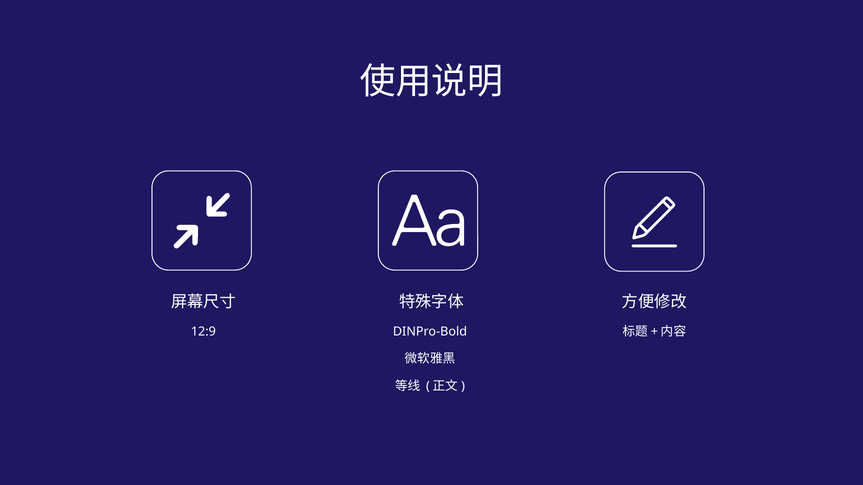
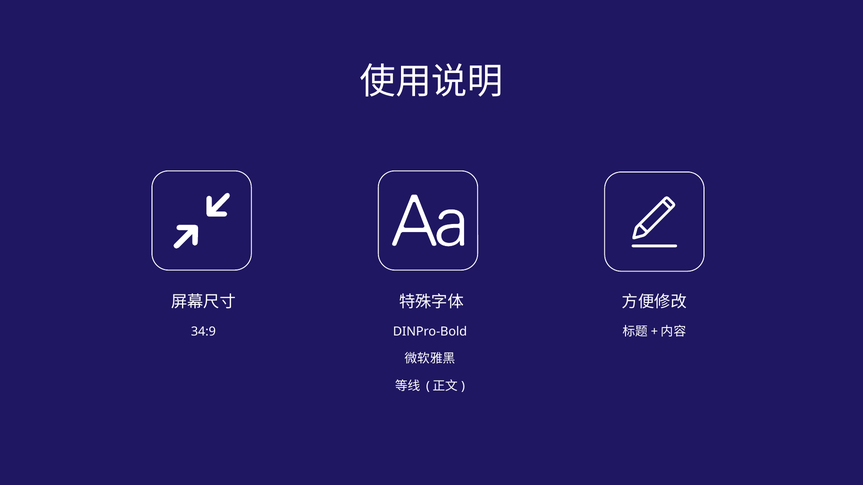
12:9: 12:9 -> 34:9
